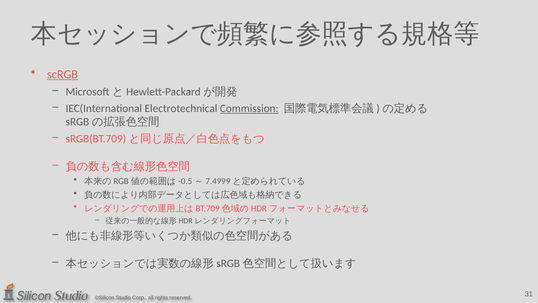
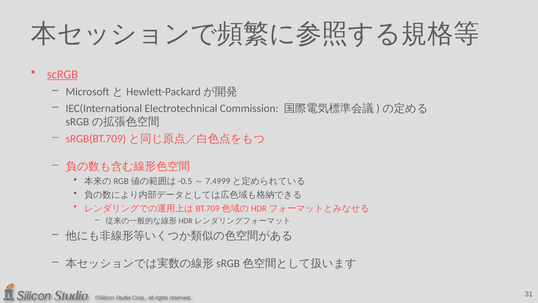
Commission underline: present -> none
